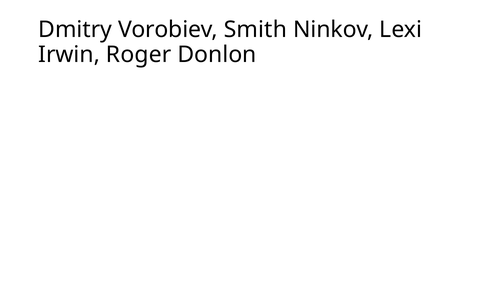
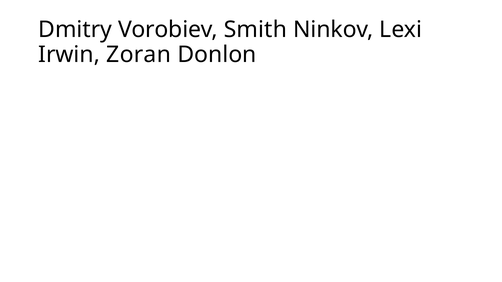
Roger: Roger -> Zoran
